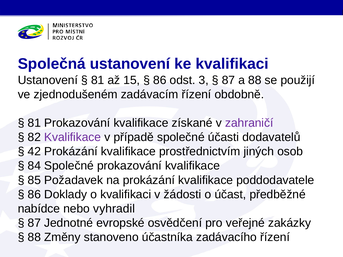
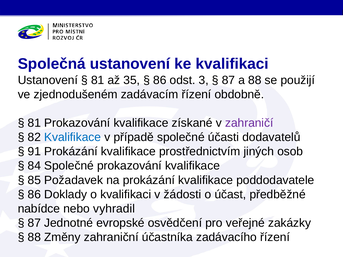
15: 15 -> 35
Kvalifikace at (73, 137) colour: purple -> blue
42: 42 -> 91
stanoveno: stanoveno -> zahraniční
